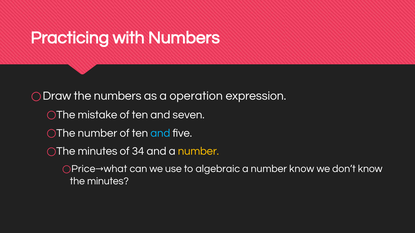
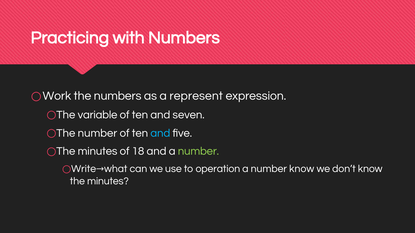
Draw: Draw -> Work
operation: operation -> represent
mistake: mistake -> variable
34: 34 -> 18
number at (198, 152) colour: yellow -> light green
Price→what: Price→what -> Write→what
algebraic: algebraic -> operation
